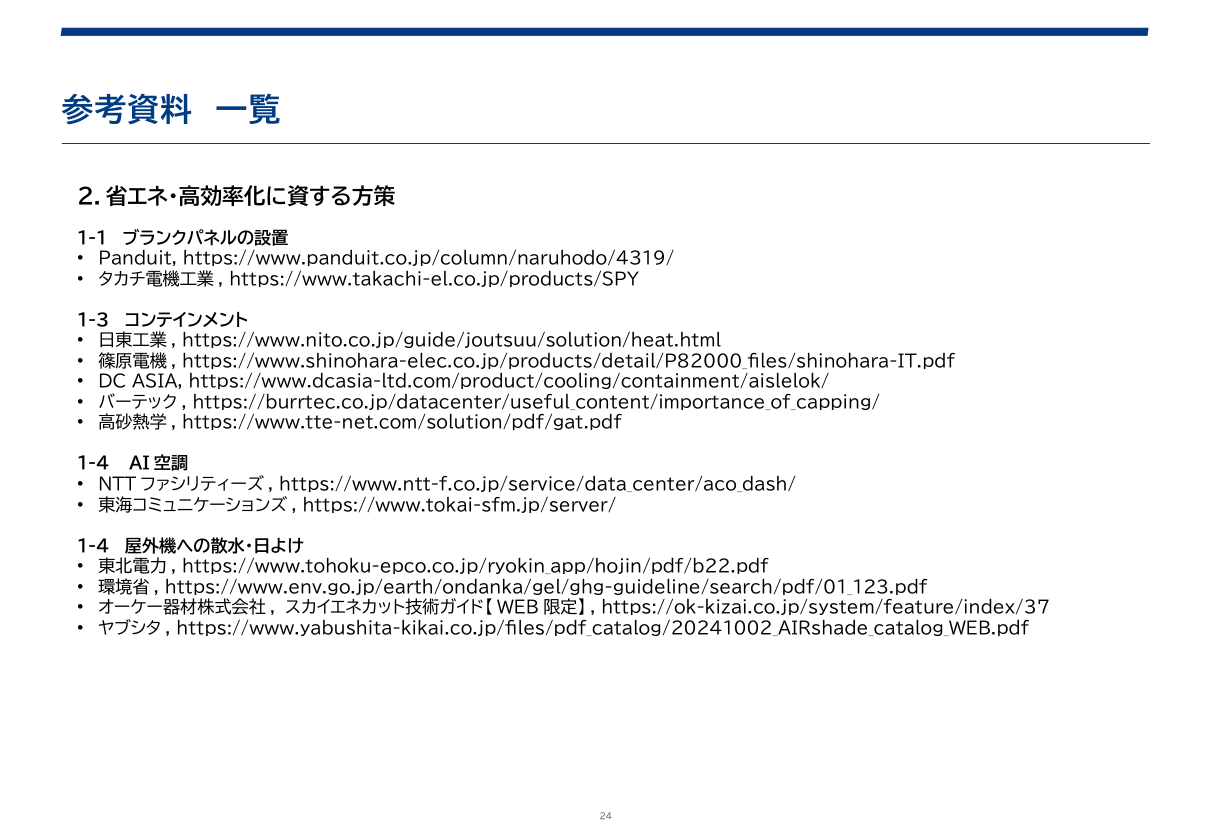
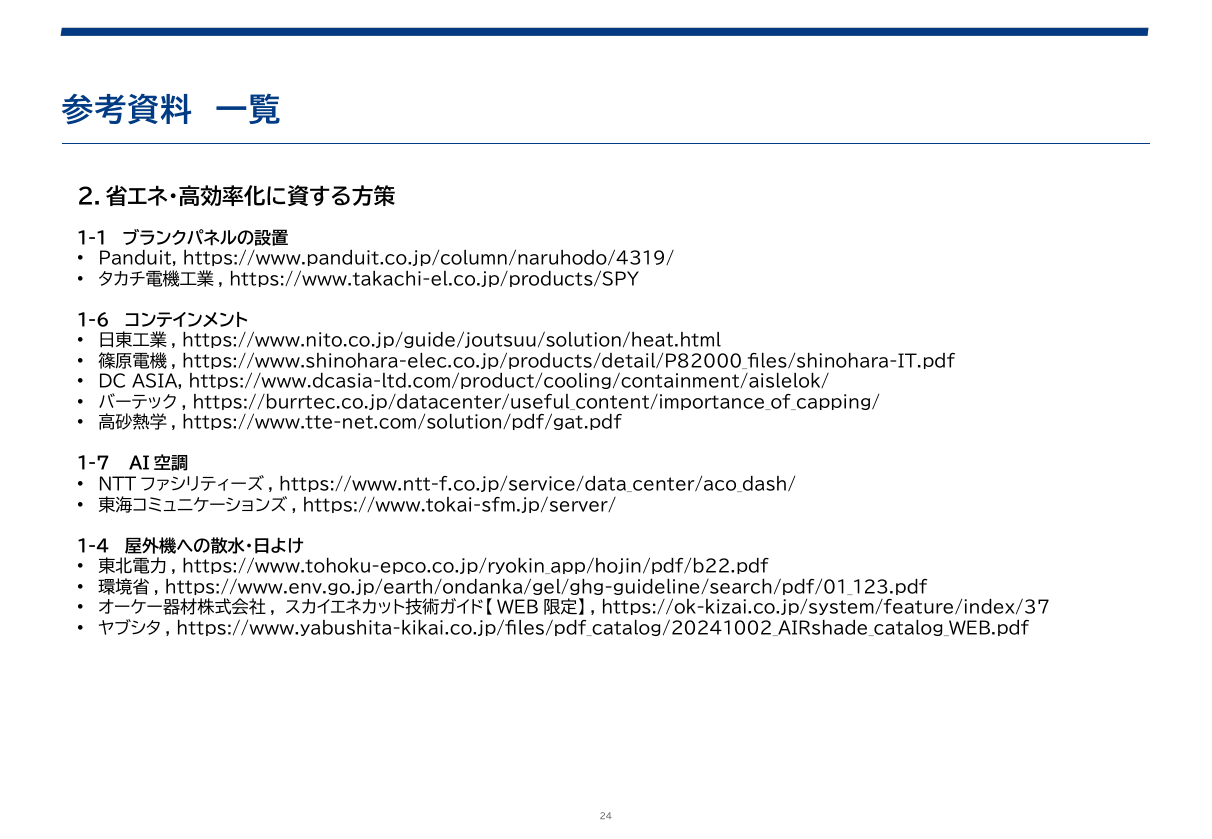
1-3: 1-3 -> 1-6
1-4 at (93, 464): 1-4 -> 1-7
